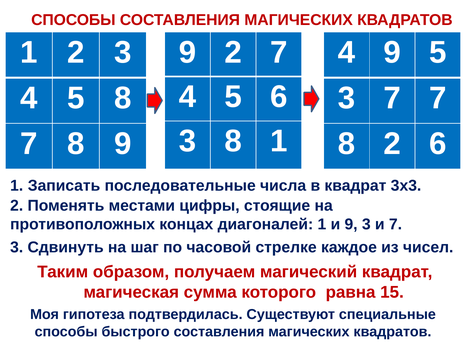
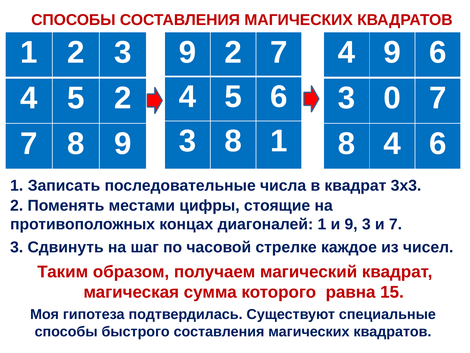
9 5: 5 -> 6
5 8: 8 -> 2
3 7: 7 -> 0
8 2: 2 -> 4
